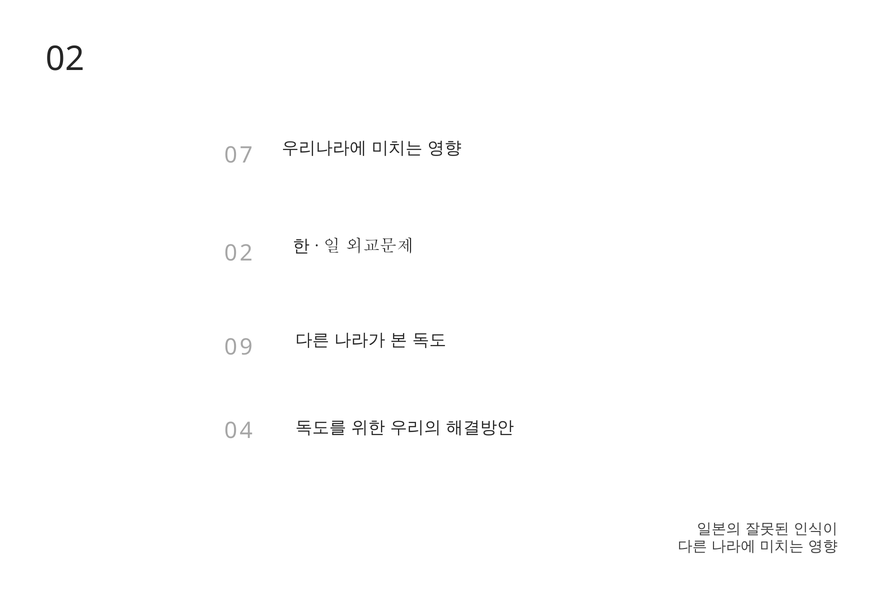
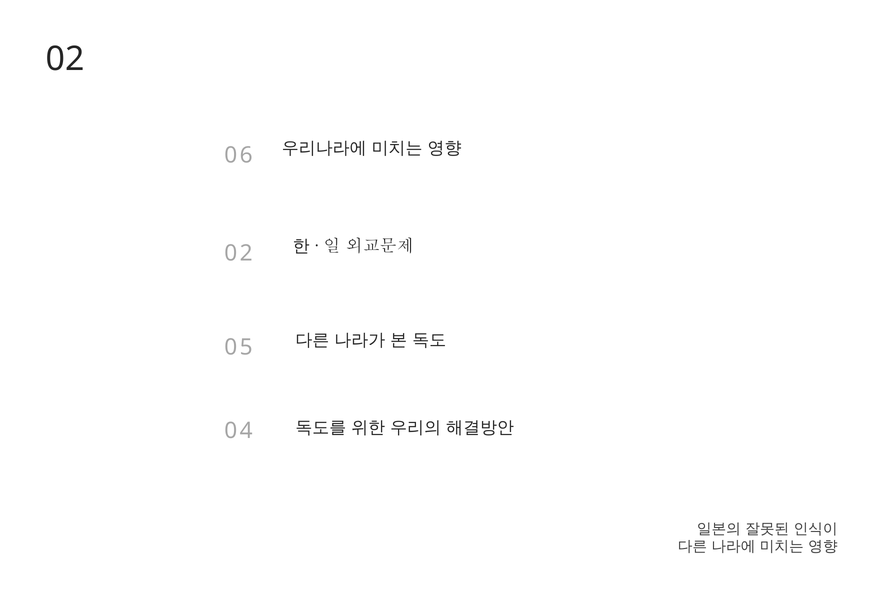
7: 7 -> 6
9: 9 -> 5
